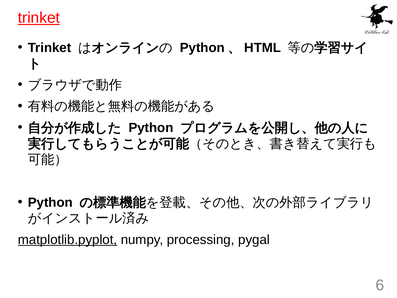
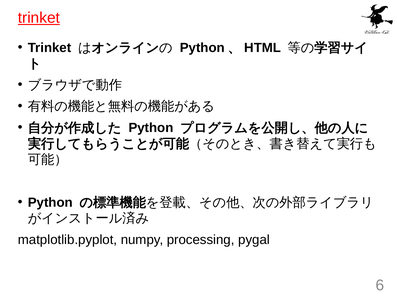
matplotlib.pyplot underline: present -> none
